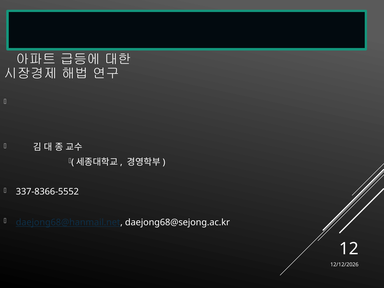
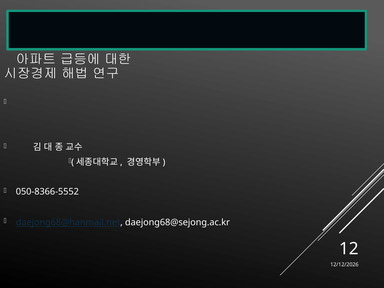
337-8366-5552: 337-8366-5552 -> 050-8366-5552
